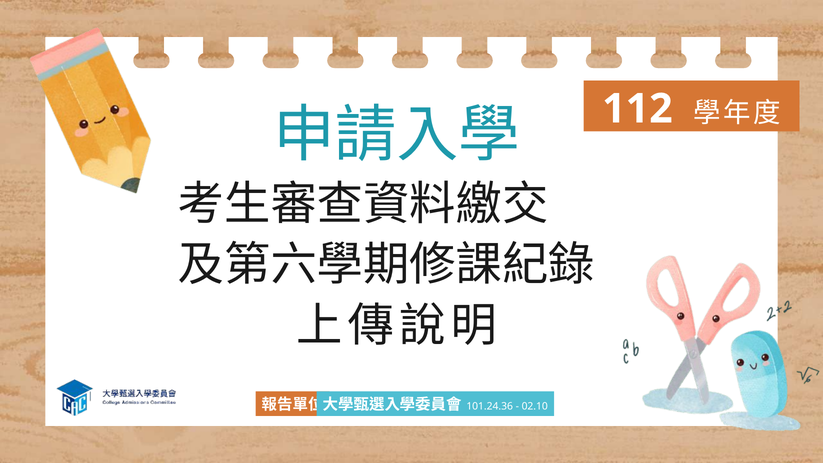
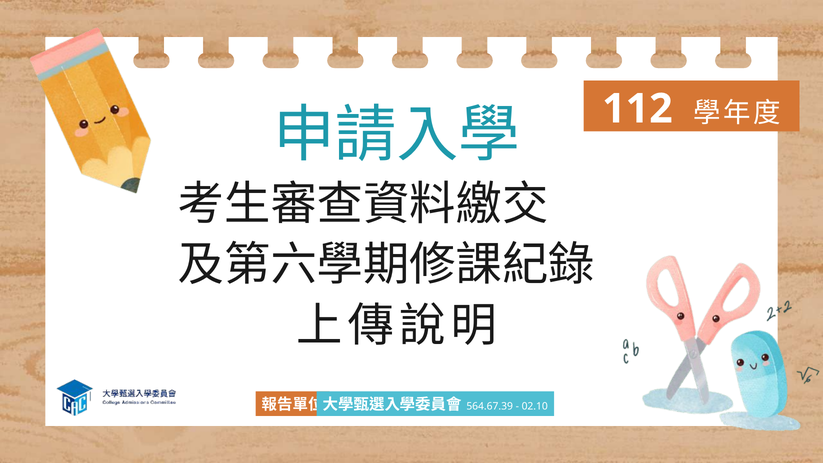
101.24.36: 101.24.36 -> 564.67.39
